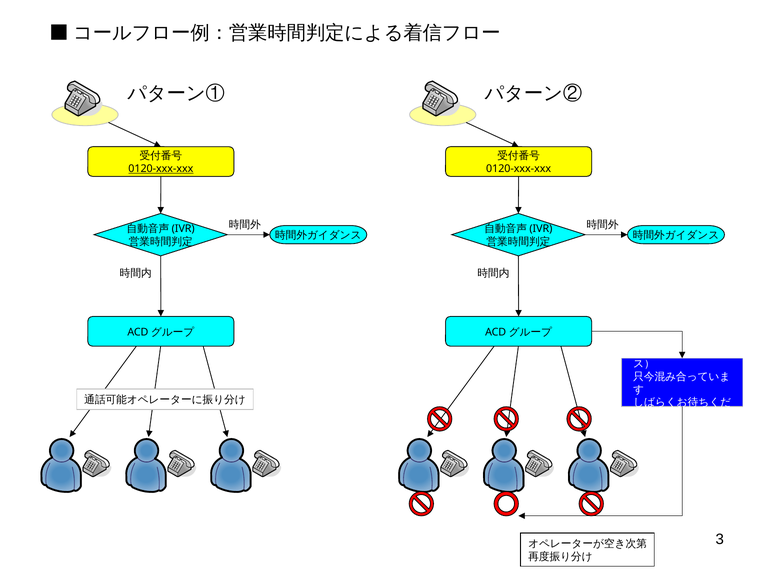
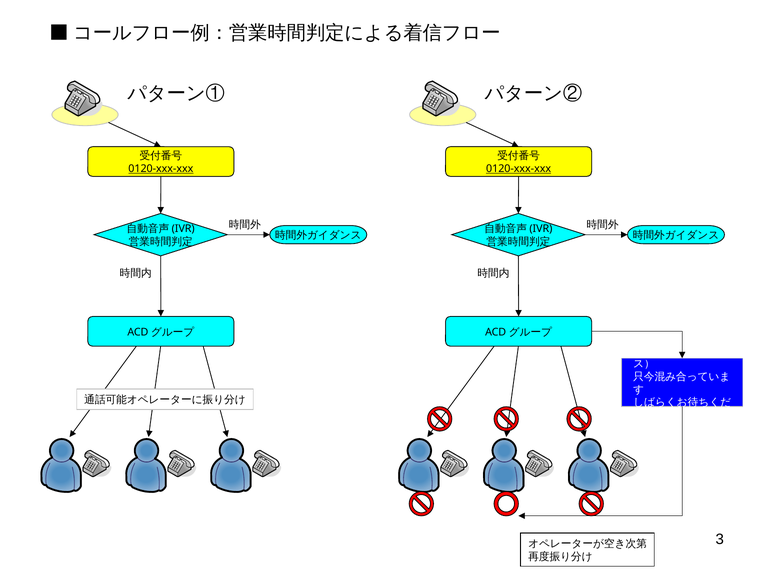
0120-xxx-xxx at (519, 169) underline: none -> present
